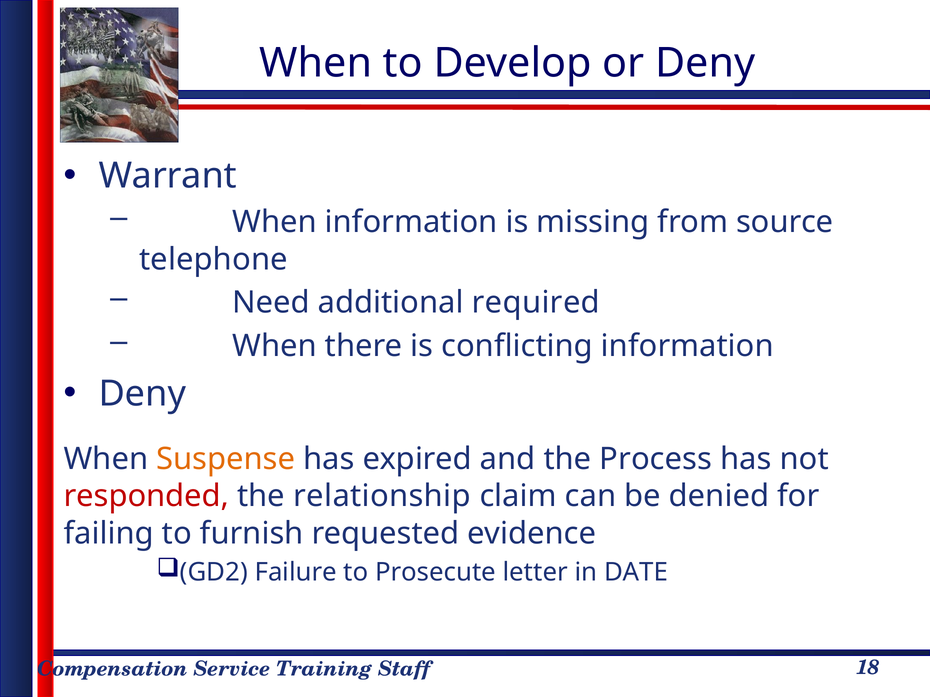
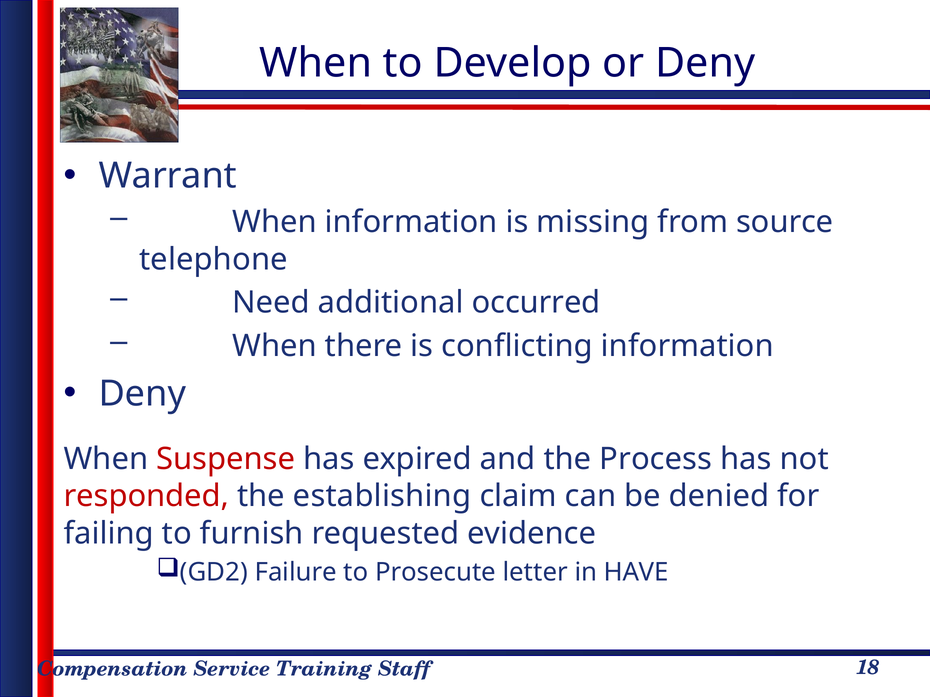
required: required -> occurred
Suspense colour: orange -> red
relationship: relationship -> establishing
DATE: DATE -> HAVE
